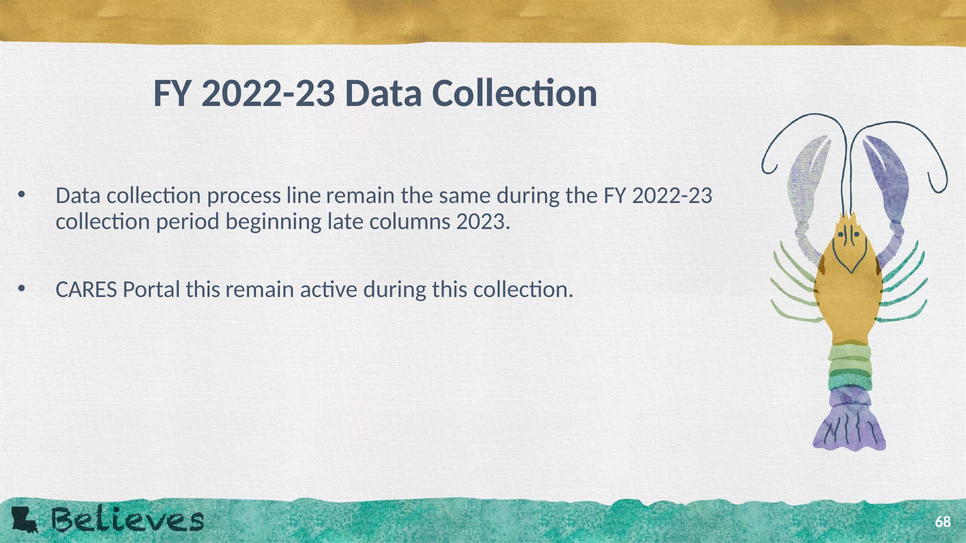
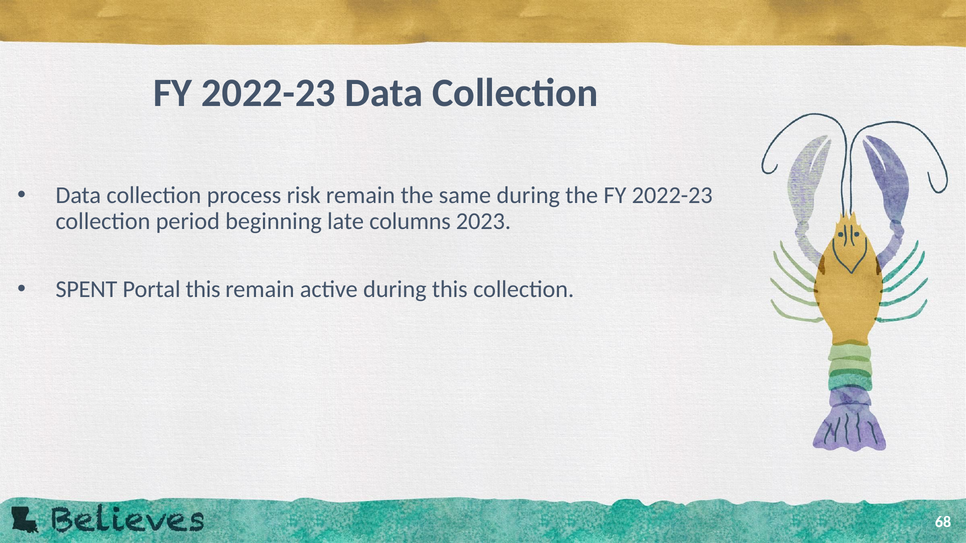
line: line -> risk
CARES: CARES -> SPENT
